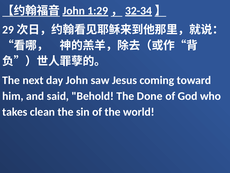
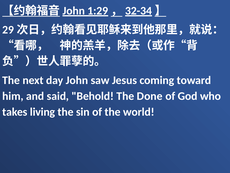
clean: clean -> living
